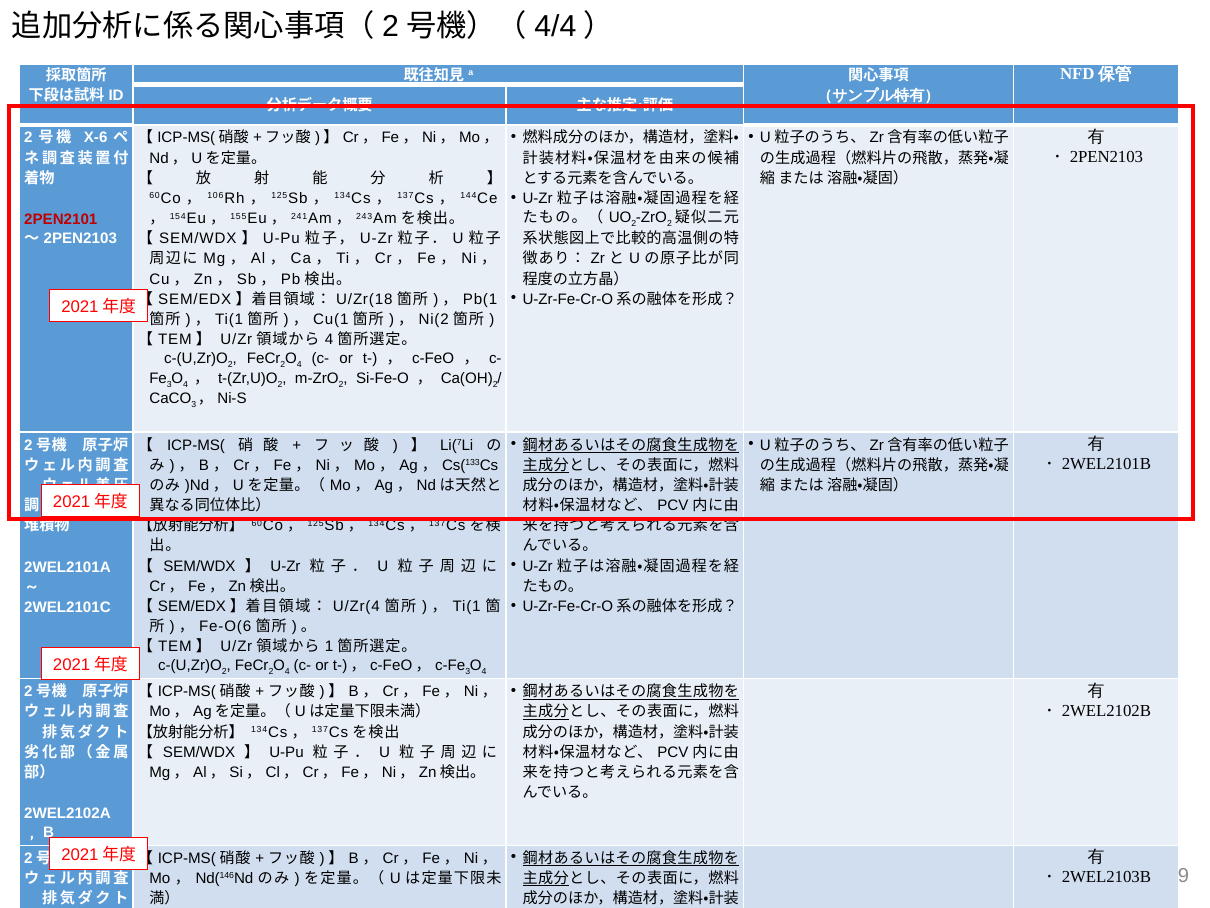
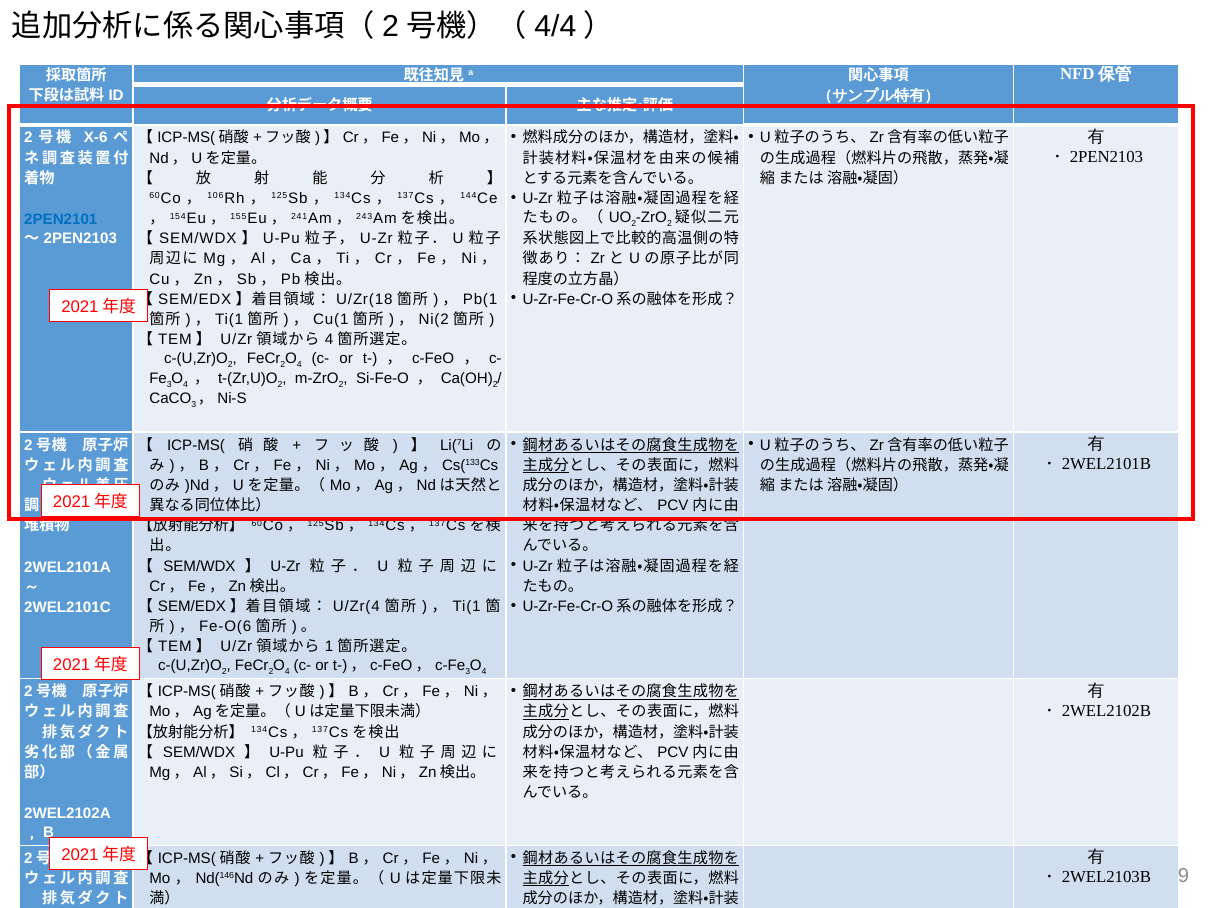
2PEN2101 colour: red -> blue
